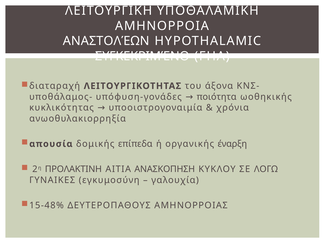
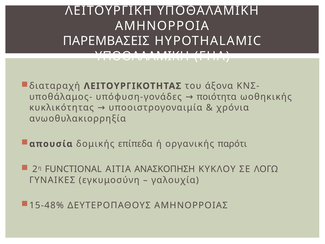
ΑΝΑΣΤΟΛΈΩΝ: ΑΝΑΣΤΟΛΈΩΝ -> ΠΑΡΕΜΒΑΣΕΙΣ
ΣΥΓΚΕΚΡΙΜΈΝΟ at (142, 56): ΣΥΓΚΕΚΡΙΜΈΝΟ -> ΥΠΟΘΑΛΑΜΙΚΗ
έναρξη: έναρξη -> παρότι
ΠΡΟΛΑΚΤΙΝΗ: ΠΡΟΛΑΚΤΙΝΗ -> FUNCTIONAL
